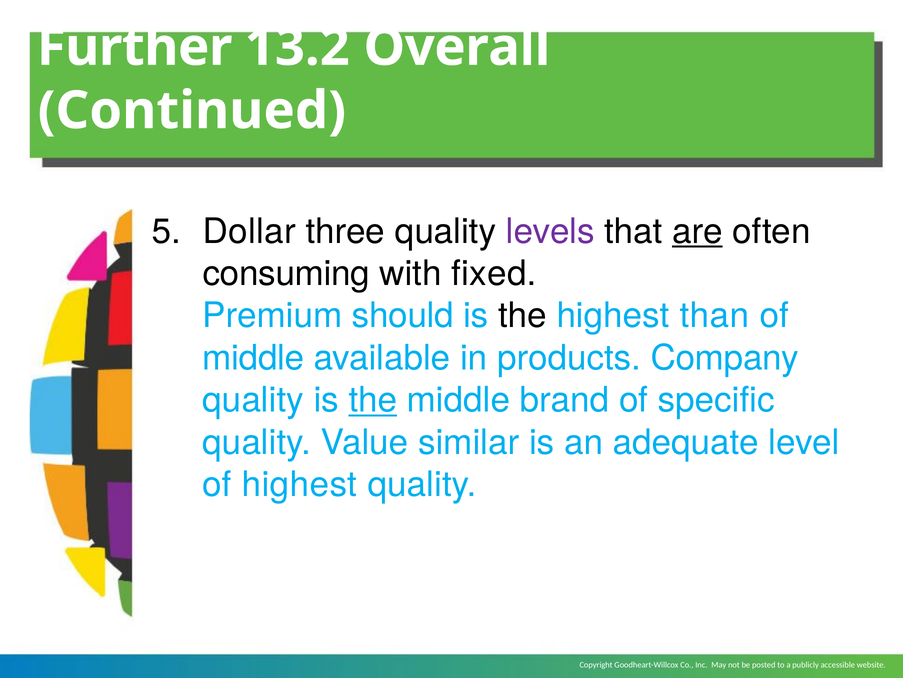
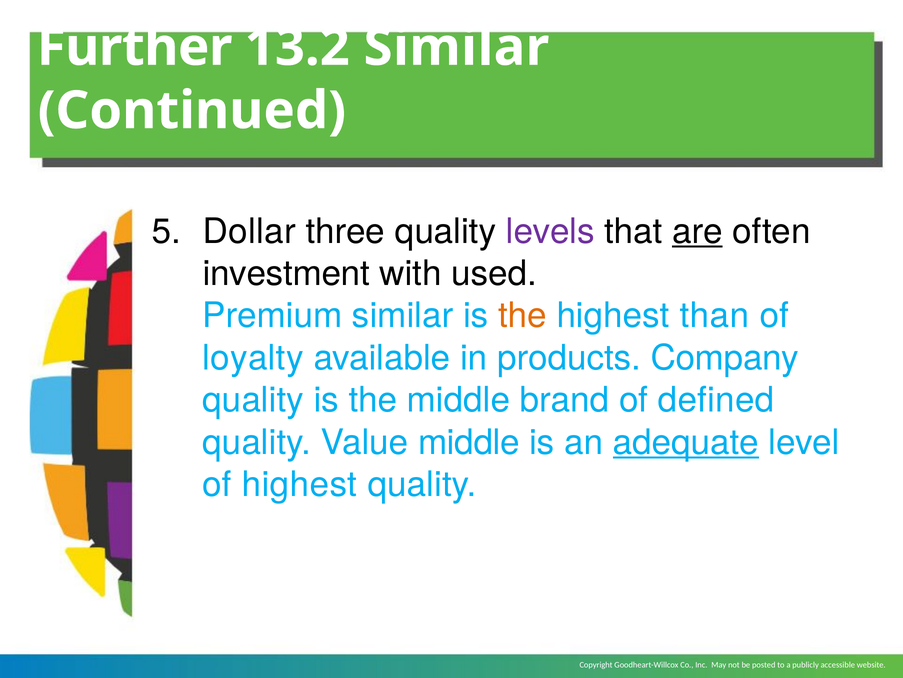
13.2 Overall: Overall -> Similar
consuming: consuming -> investment
fixed: fixed -> used
Premium should: should -> similar
the at (523, 315) colour: black -> orange
middle at (253, 358): middle -> loyalty
the at (373, 400) underline: present -> none
specific: specific -> defined
Value similar: similar -> middle
adequate underline: none -> present
